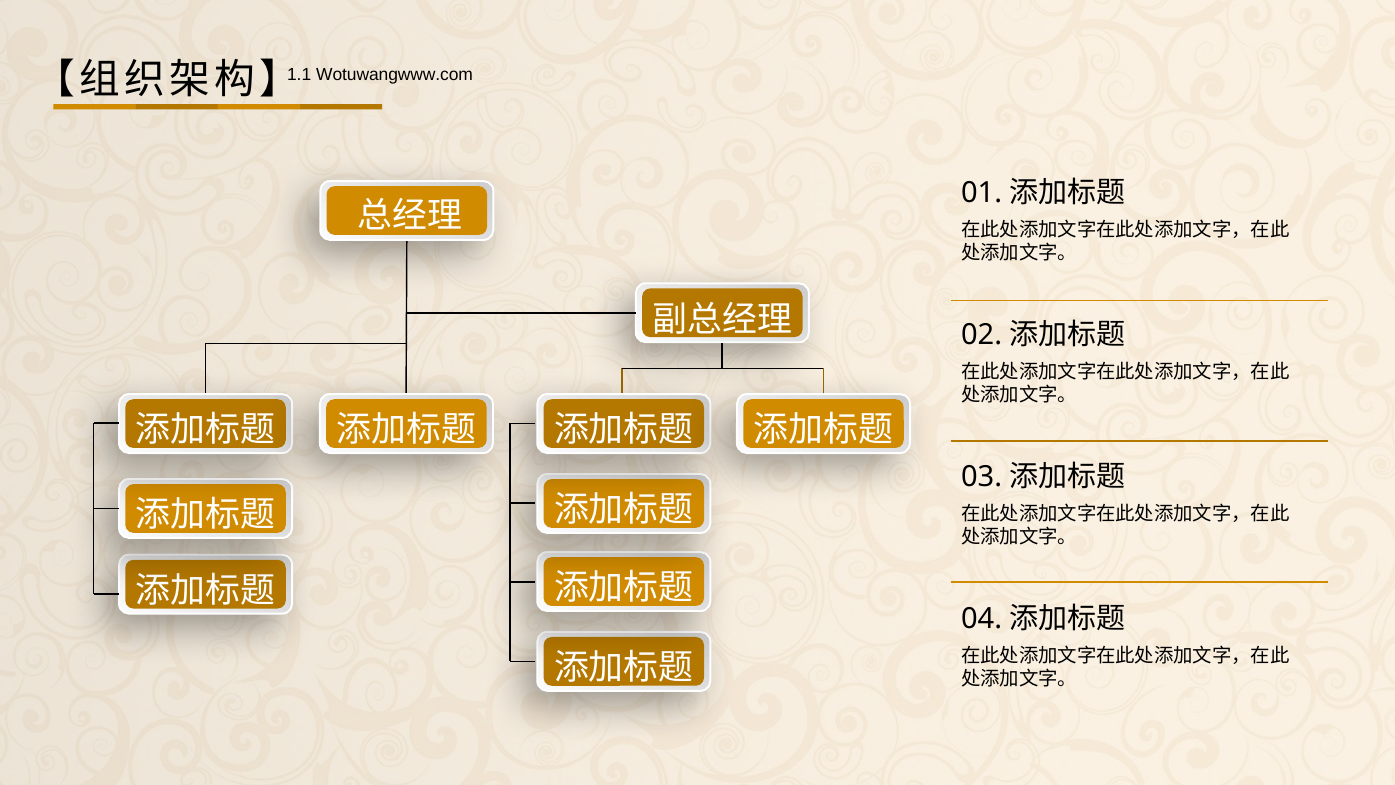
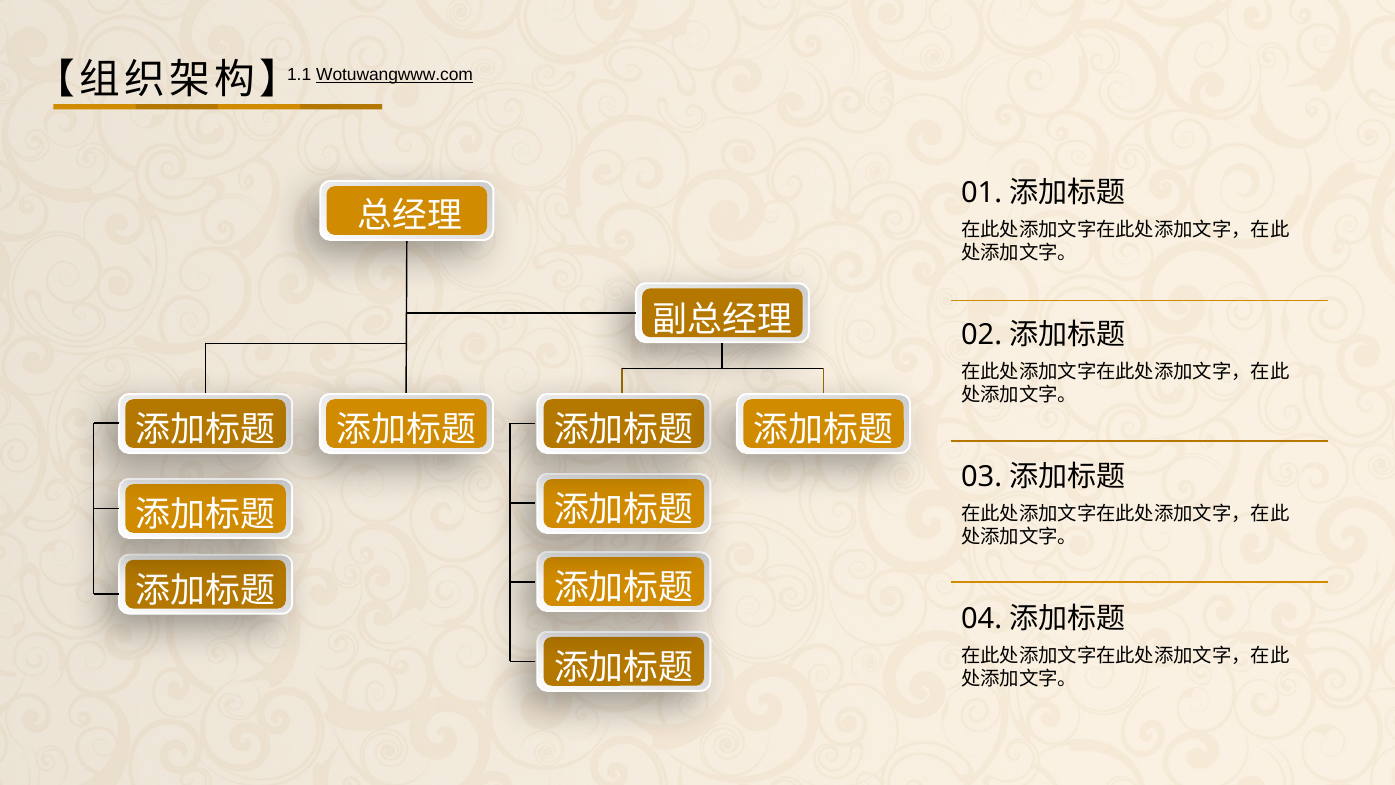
Wotuwangwww.com underline: none -> present
